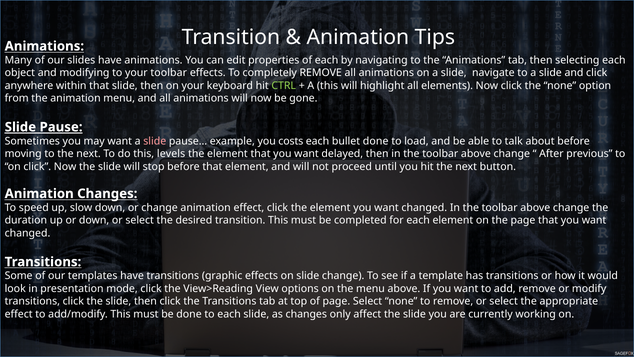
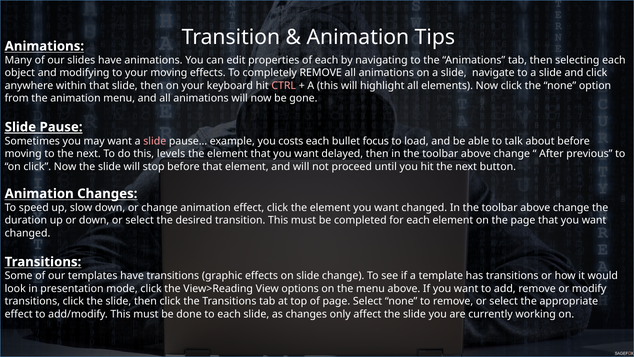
your toolbar: toolbar -> moving
CTRL colour: light green -> pink
bullet done: done -> focus
